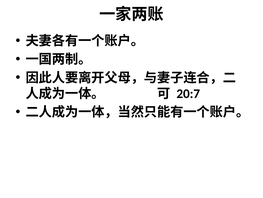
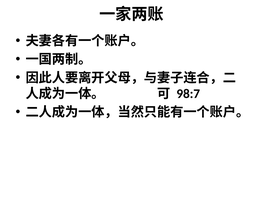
20:7: 20:7 -> 98:7
